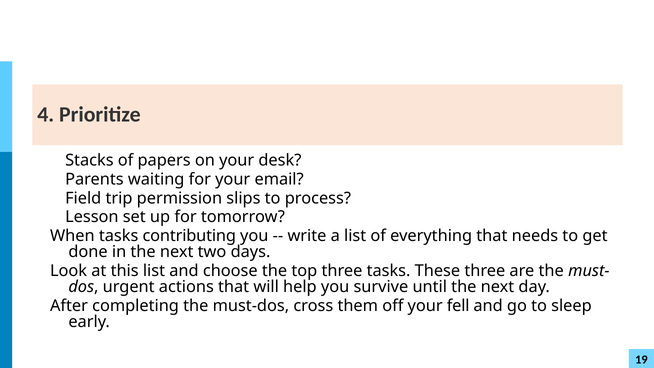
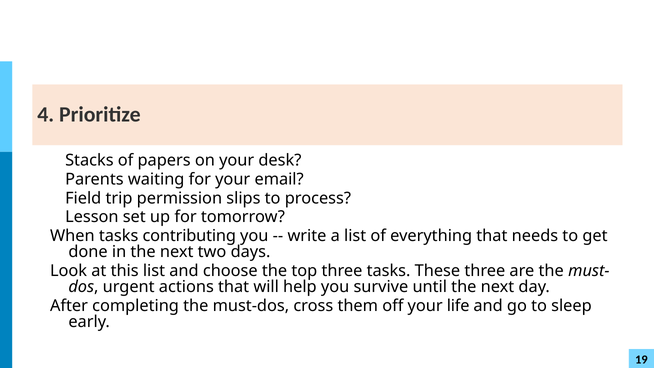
fell: fell -> life
